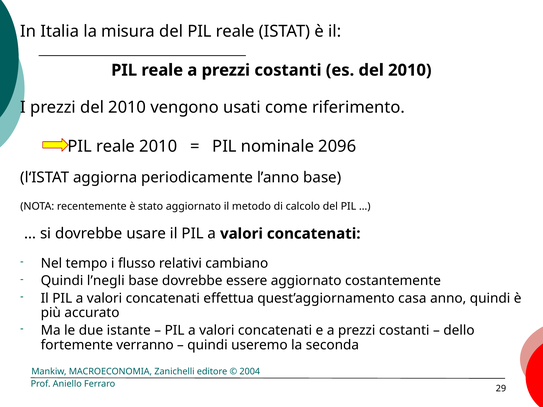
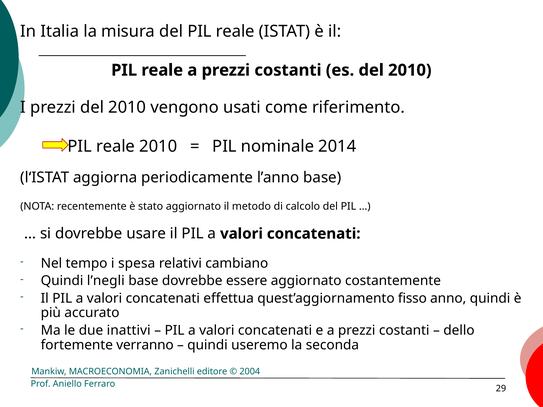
2096: 2096 -> 2014
flusso: flusso -> spesa
casa: casa -> fisso
istante: istante -> inattivi
